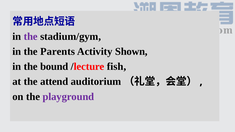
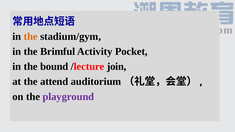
the at (31, 37) colour: purple -> orange
Parents: Parents -> Brimful
Shown: Shown -> Pocket
fish: fish -> join
